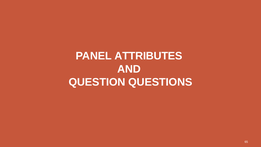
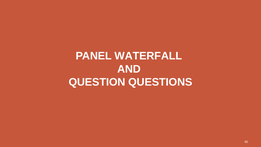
ATTRIBUTES: ATTRIBUTES -> WATERFALL
